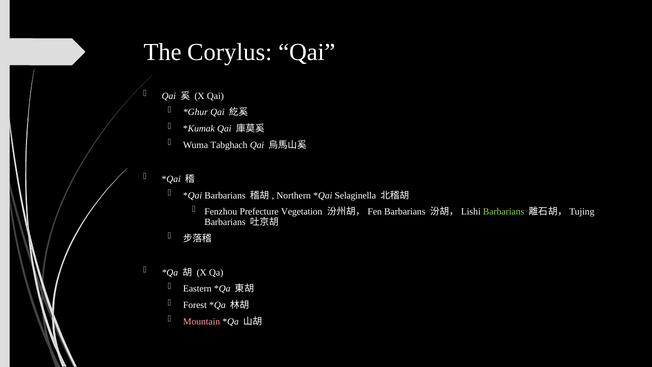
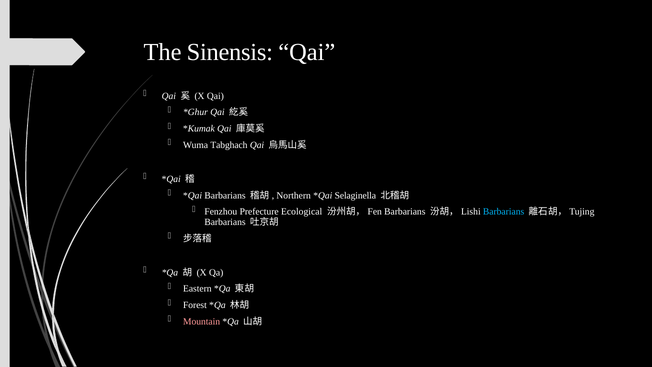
Corylus: Corylus -> Sinensis
Vegetation: Vegetation -> Ecological
Barbarians at (504, 212) colour: light green -> light blue
